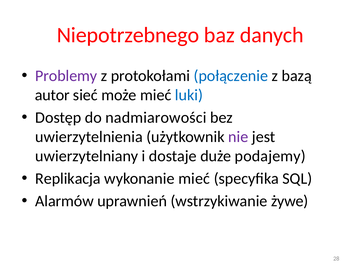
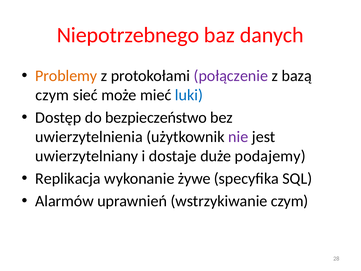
Problemy colour: purple -> orange
połączenie colour: blue -> purple
autor at (52, 95): autor -> czym
nadmiarowości: nadmiarowości -> bezpieczeństwo
wykonanie mieć: mieć -> żywe
wstrzykiwanie żywe: żywe -> czym
